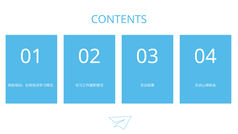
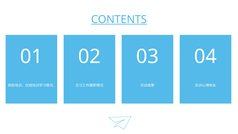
CONTENTS underline: none -> present
